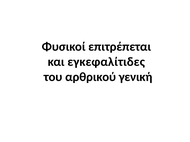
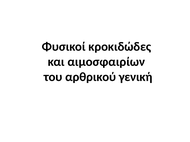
επιτρέπεται: επιτρέπεται -> κροκιδώδες
εγκεφαλίτιδες: εγκεφαλίτιδες -> αιμοσφαιρίων
